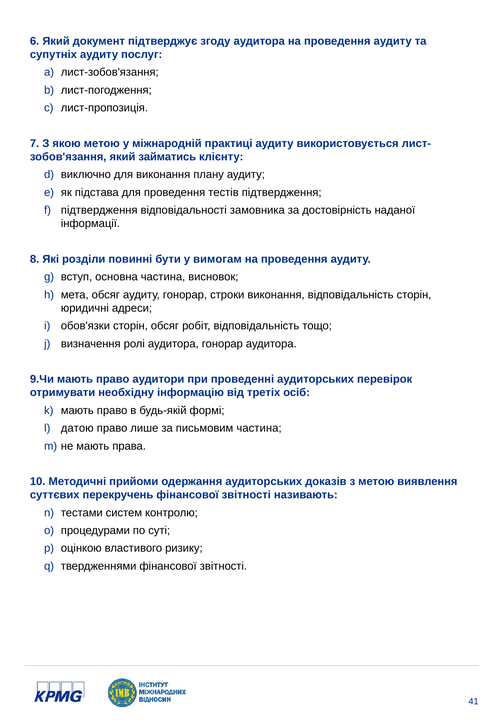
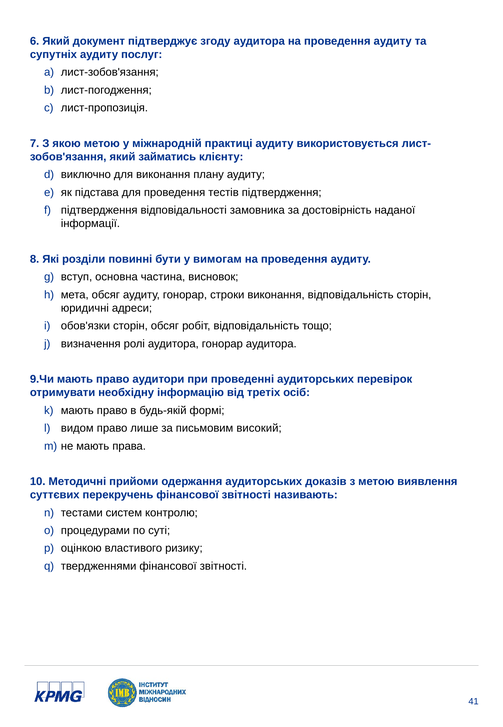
датою: датою -> видом
письмовим частина: частина -> високий
